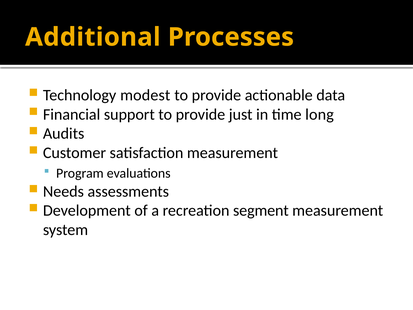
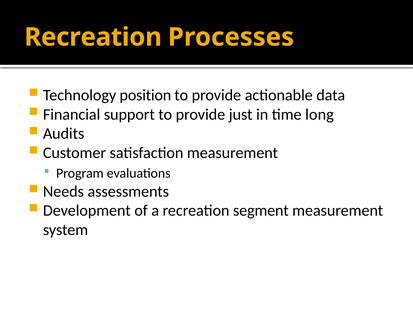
Additional at (93, 37): Additional -> Recreation
modest: modest -> position
